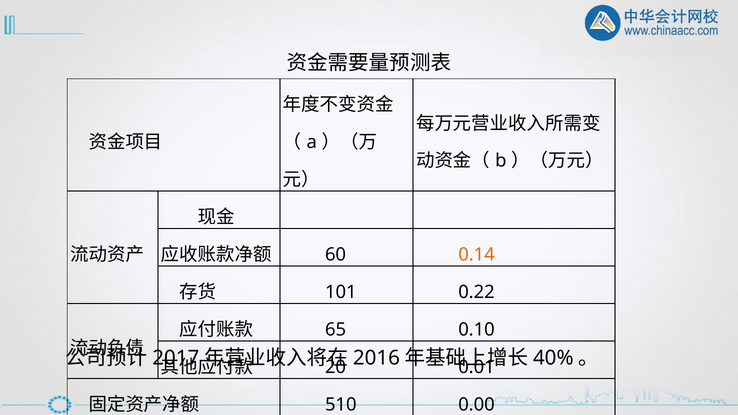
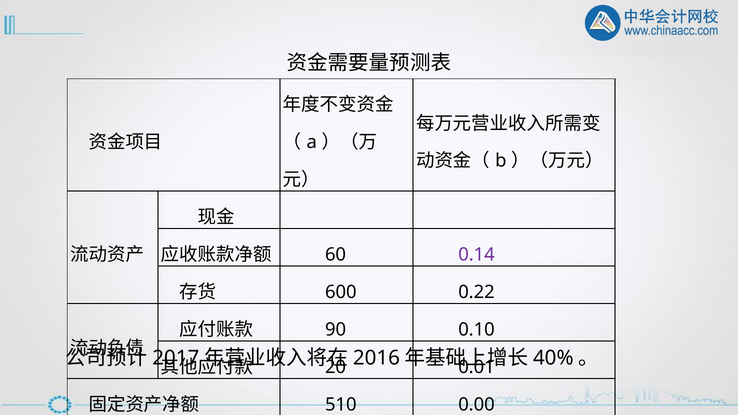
0.14 colour: orange -> purple
101: 101 -> 600
65: 65 -> 90
